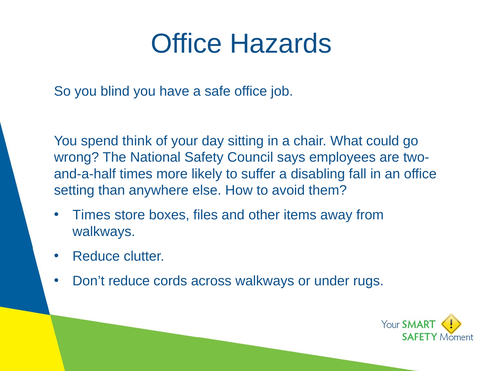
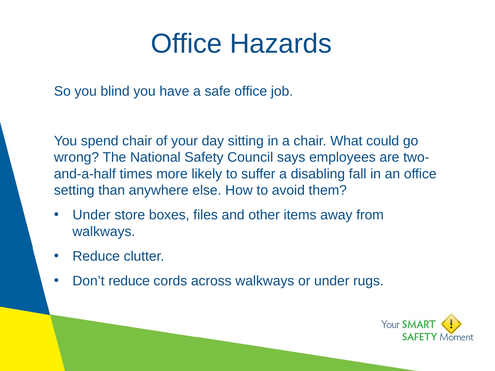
spend think: think -> chair
Times at (92, 215): Times -> Under
